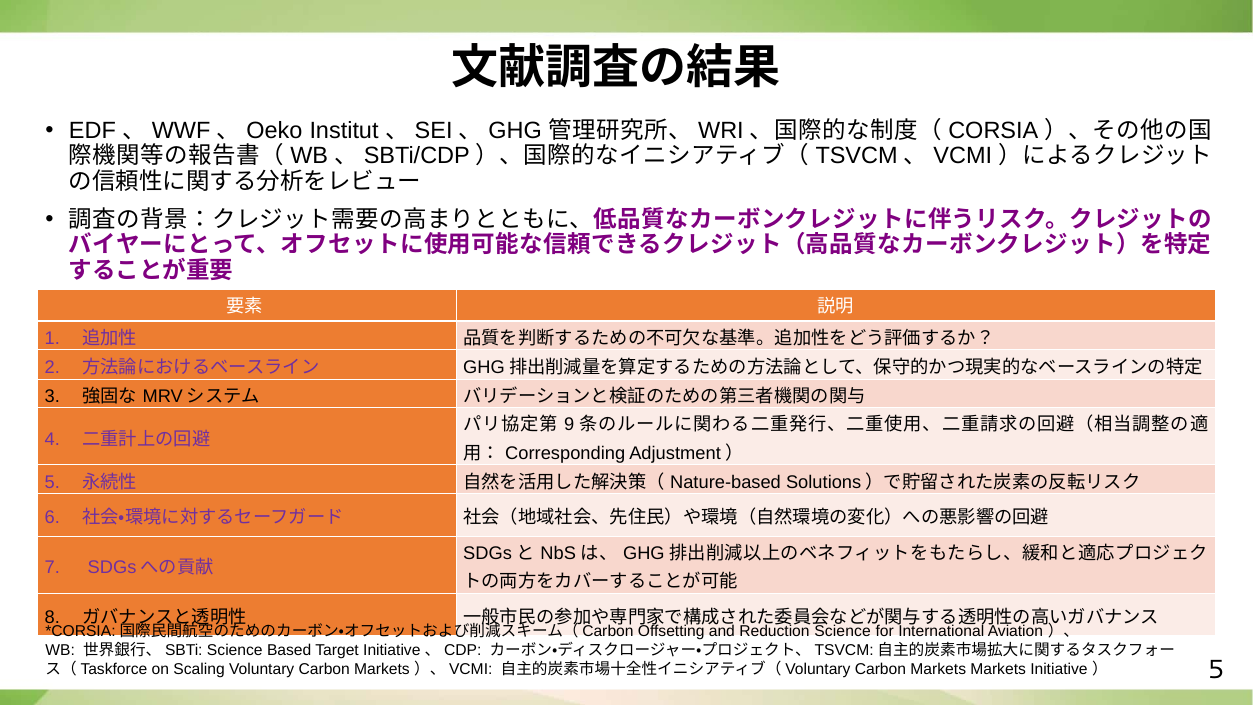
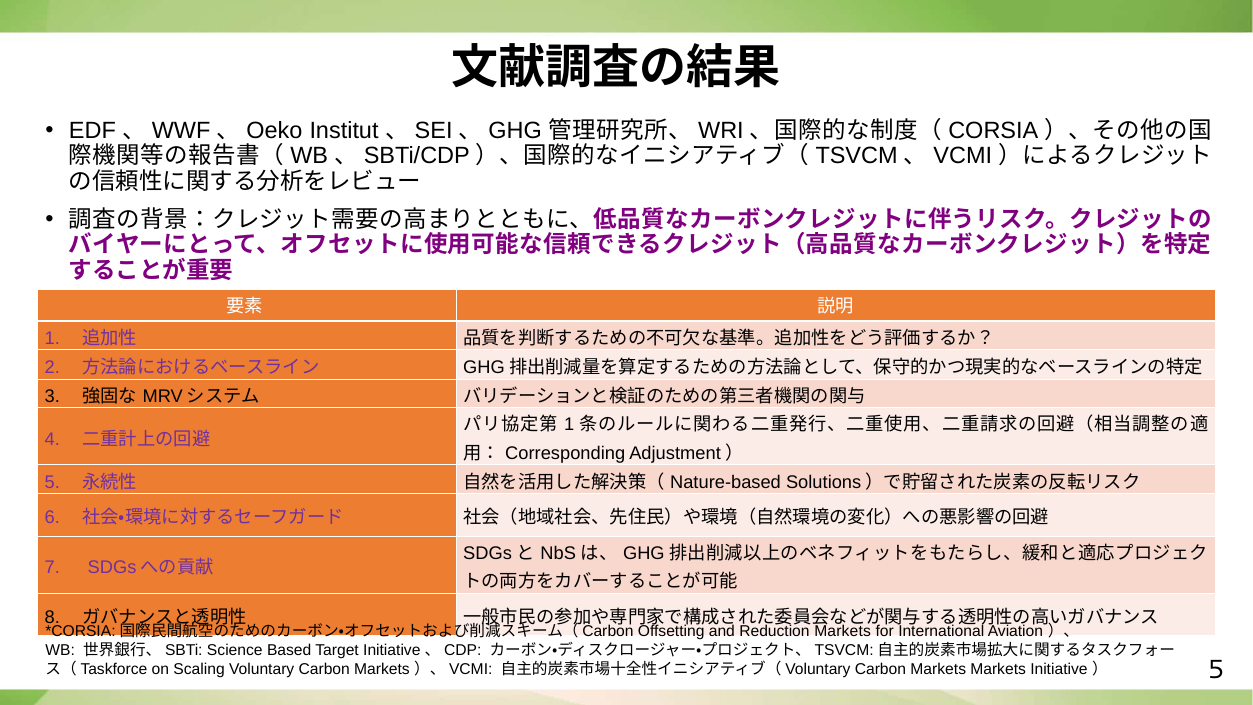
9 at (569, 425): 9 -> 1
Reduction Science: Science -> Markets
